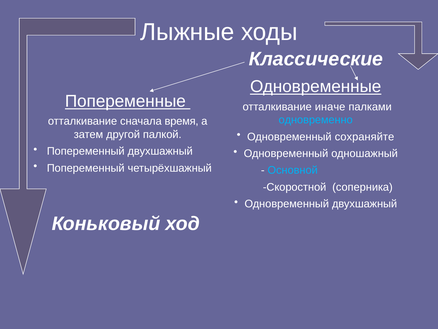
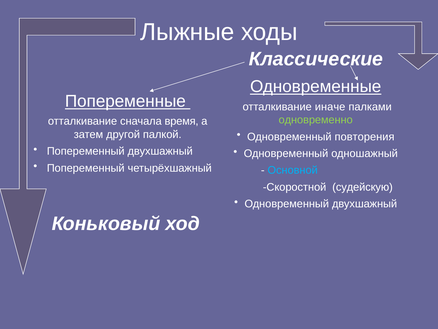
одновременно colour: light blue -> light green
сохраняйте: сохраняйте -> повторения
соперника: соперника -> судейскую
